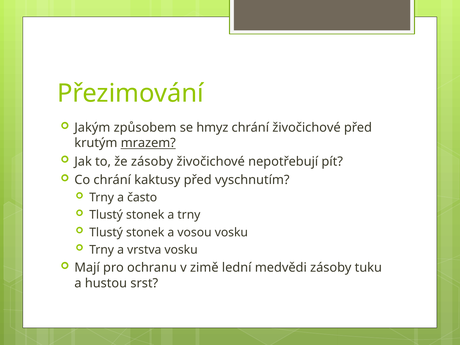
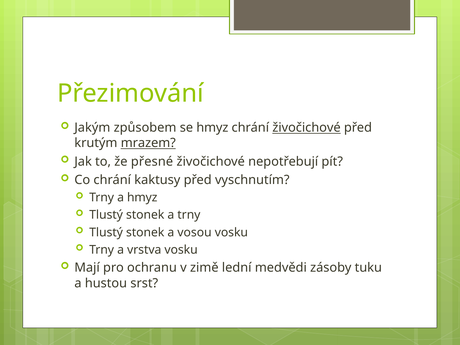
živočichové at (307, 128) underline: none -> present
že zásoby: zásoby -> přesné
a často: často -> hmyz
